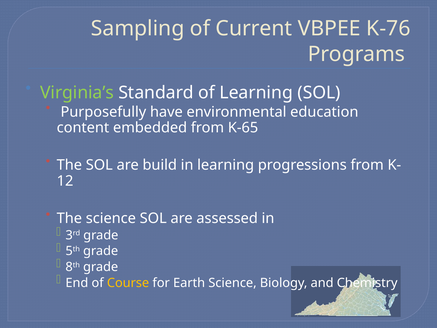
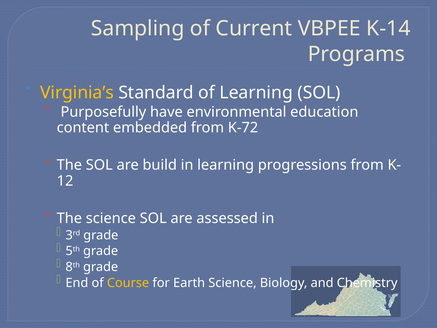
K-76: K-76 -> K-14
Virginia’s colour: light green -> yellow
K-65: K-65 -> K-72
